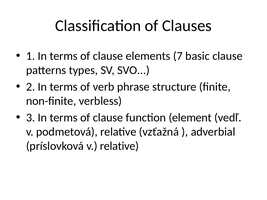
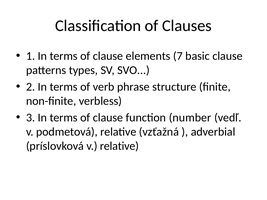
element: element -> number
